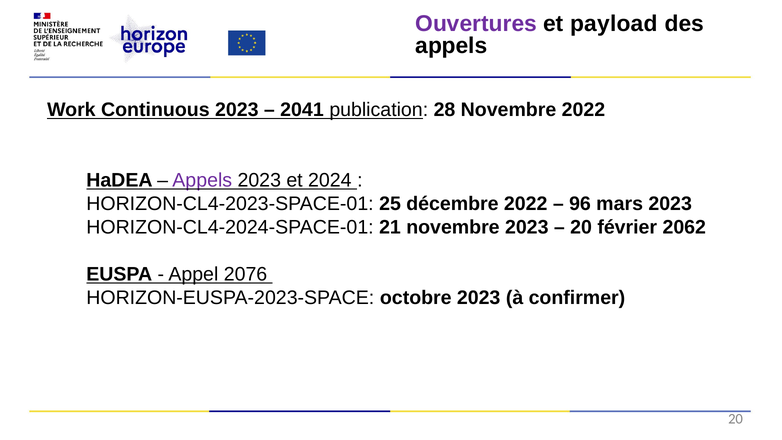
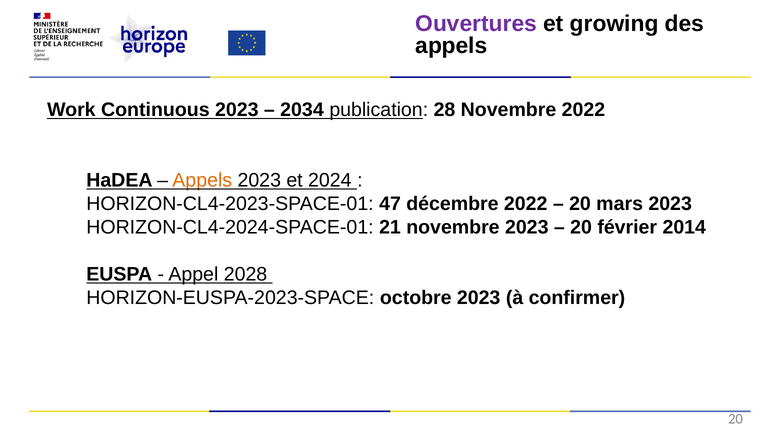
payload: payload -> growing
2041: 2041 -> 2034
Appels at (202, 180) colour: purple -> orange
25: 25 -> 47
96 at (580, 204): 96 -> 20
2062: 2062 -> 2014
2076: 2076 -> 2028
